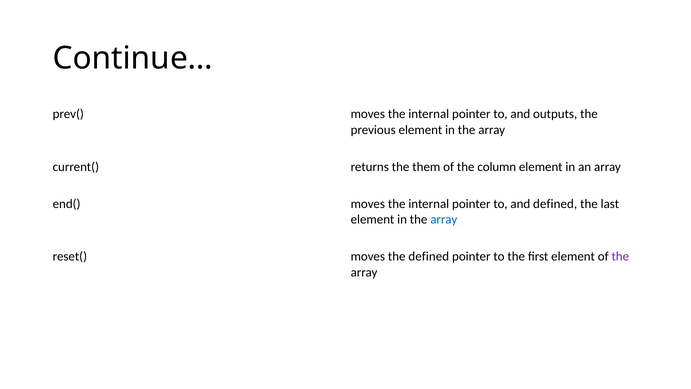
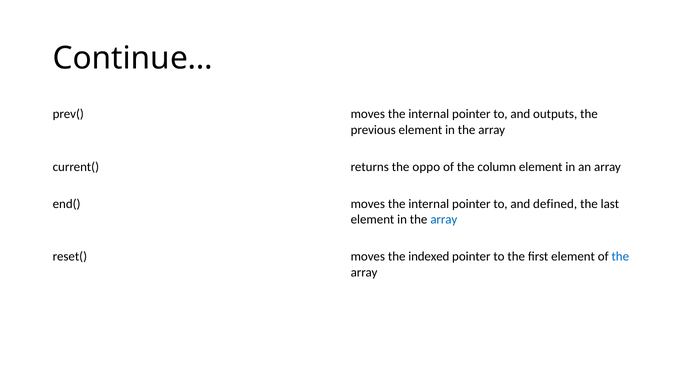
them: them -> oppo
the defined: defined -> indexed
the at (620, 256) colour: purple -> blue
